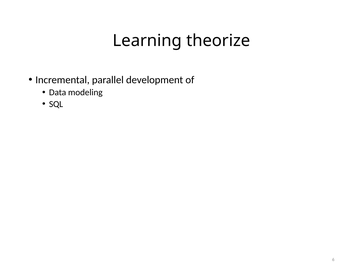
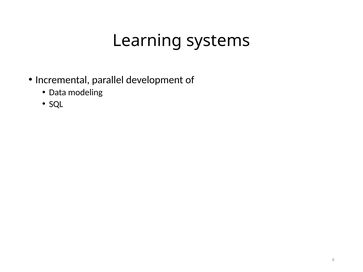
theorize: theorize -> systems
